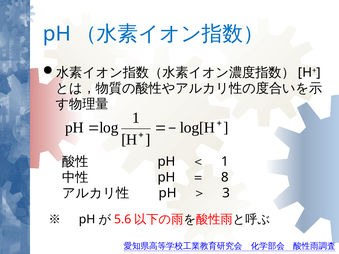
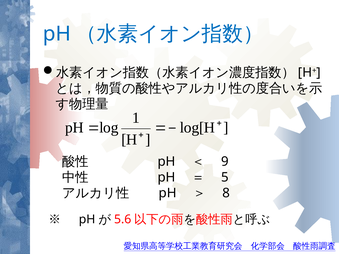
1 at (225, 162): 1 -> 9
8: 8 -> 5
3: 3 -> 8
